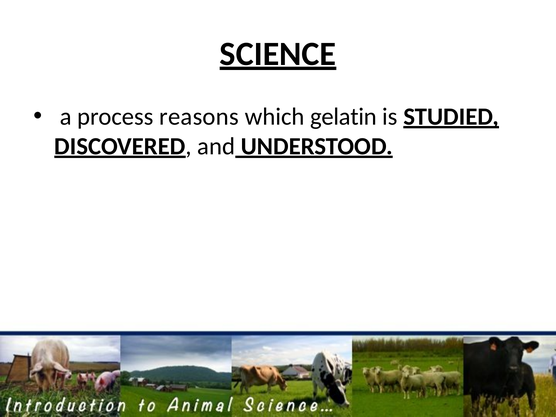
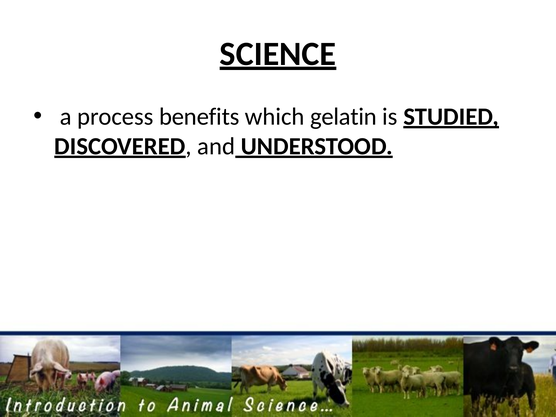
reasons: reasons -> benefits
